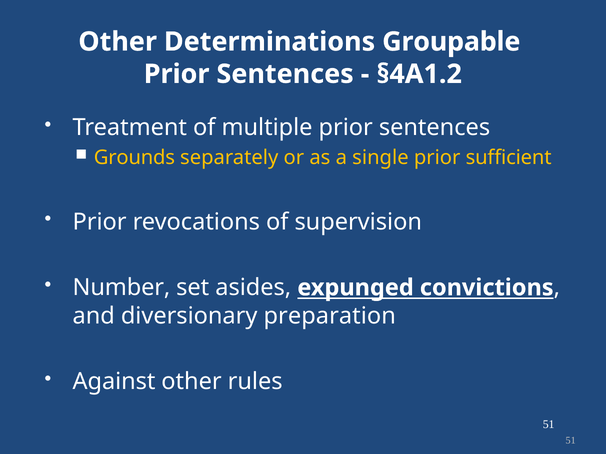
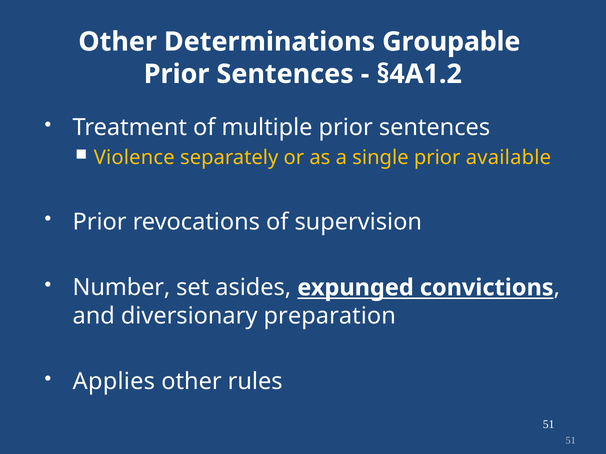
Grounds: Grounds -> Violence
sufficient: sufficient -> available
Against: Against -> Applies
